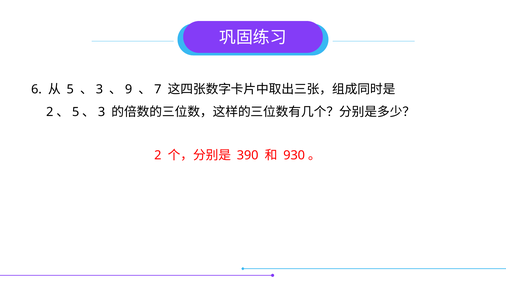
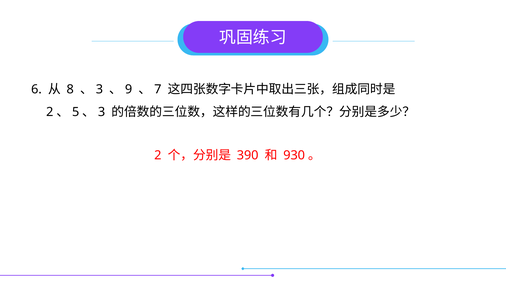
5 at (70, 90): 5 -> 8
